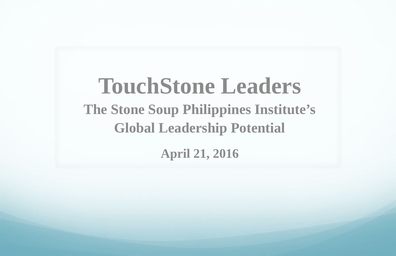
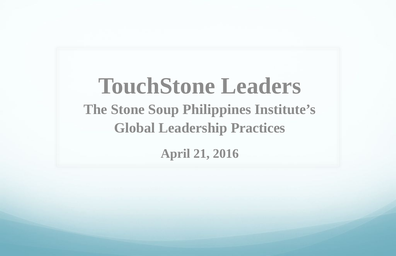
Potential: Potential -> Practices
